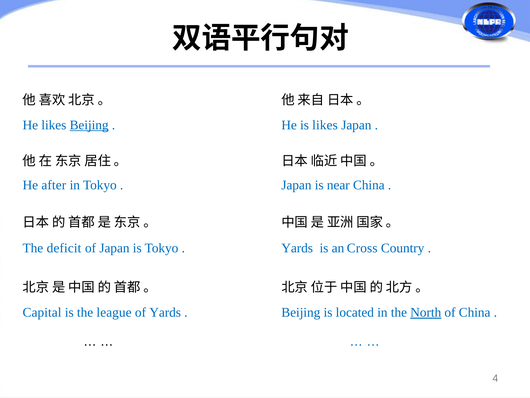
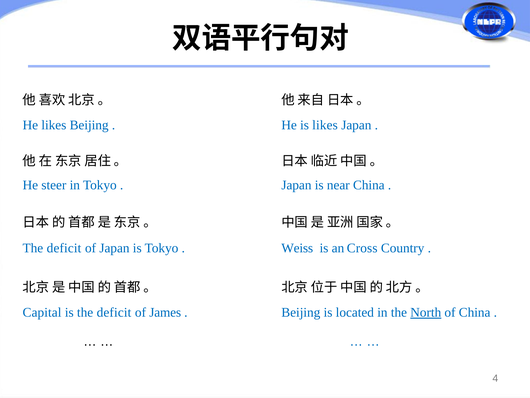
Beijing at (89, 125) underline: present -> none
after: after -> steer
Yards at (297, 248): Yards -> Weiss
is the league: league -> deficit
of Yards: Yards -> James
